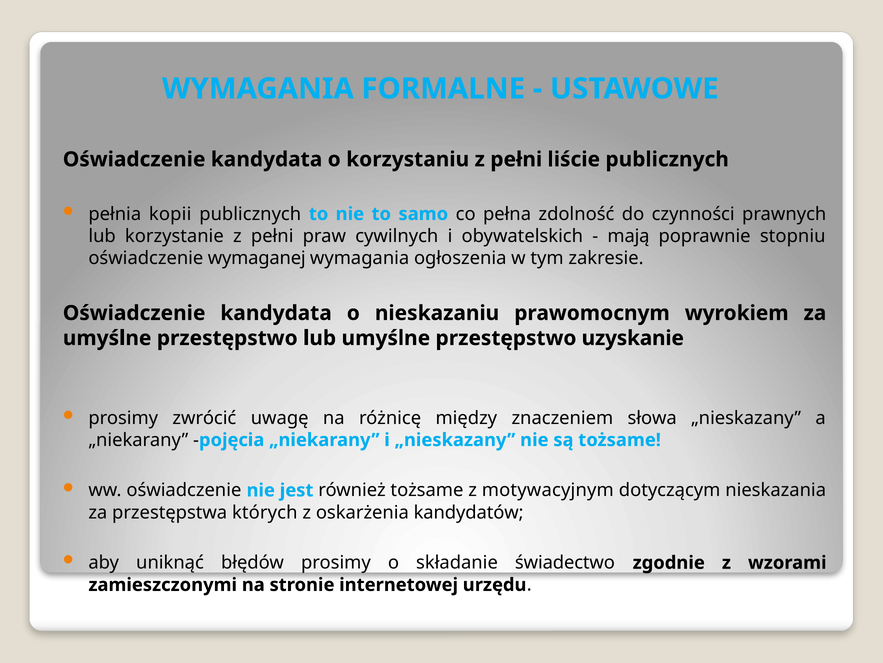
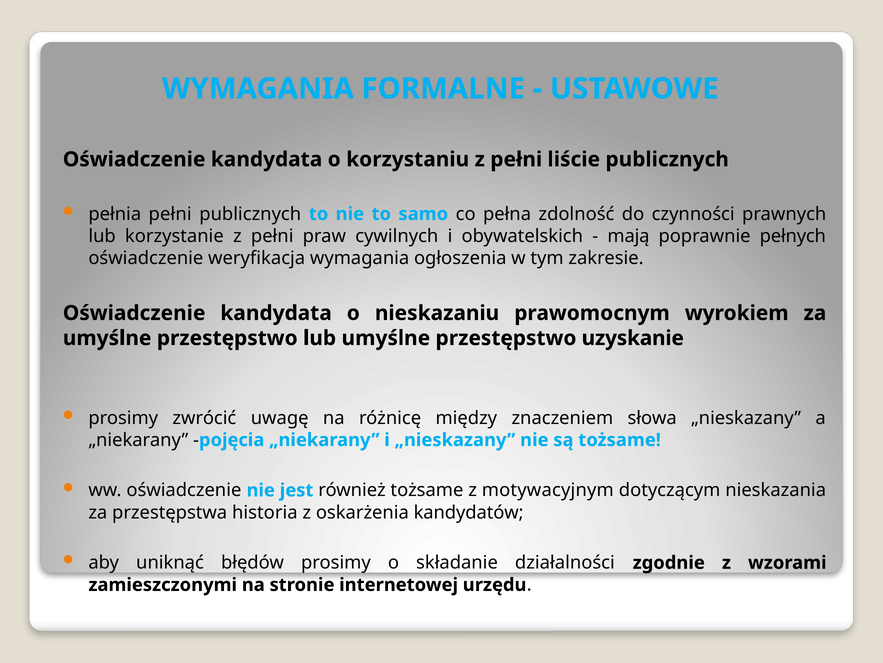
pełnia kopii: kopii -> pełni
stopniu: stopniu -> pełnych
wymaganej: wymaganej -> weryfikacja
których: których -> historia
świadectwo: świadectwo -> działalności
